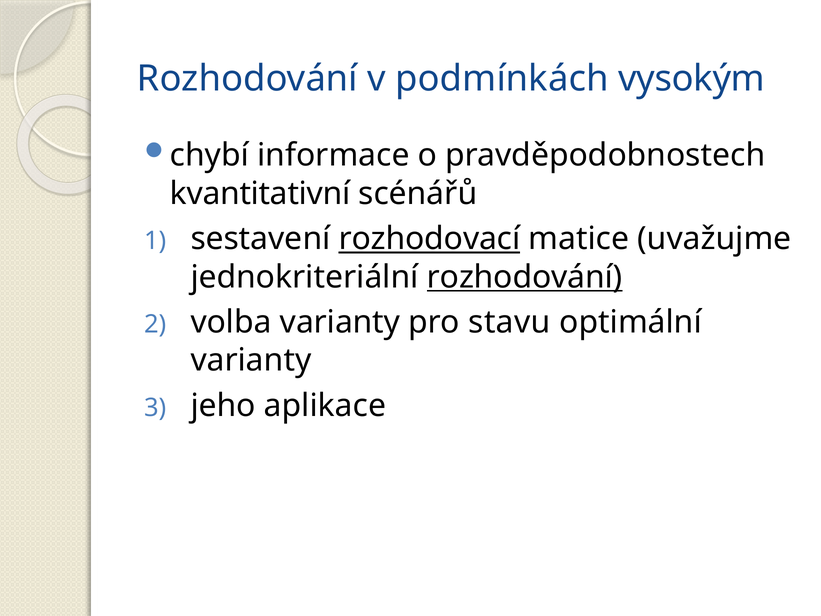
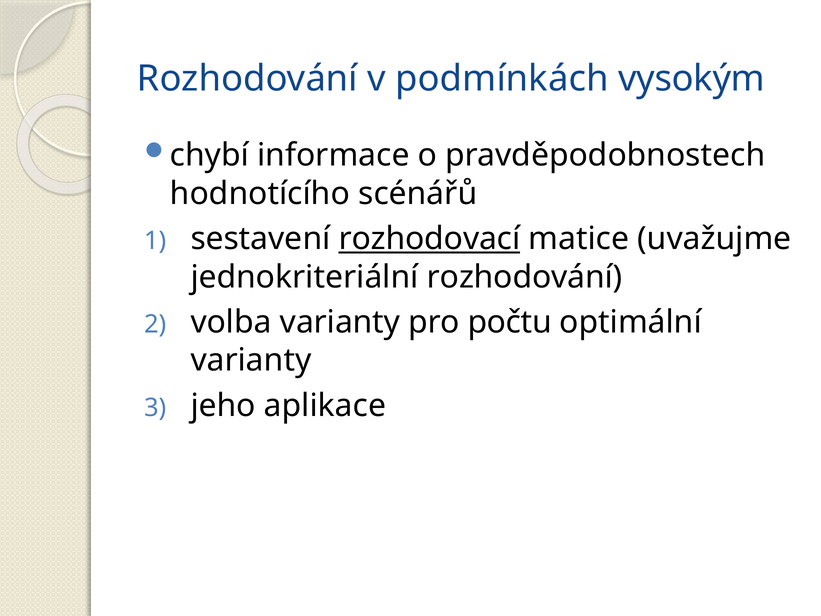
kvantitativní: kvantitativní -> hodnotícího
rozhodování at (525, 277) underline: present -> none
stavu: stavu -> počtu
